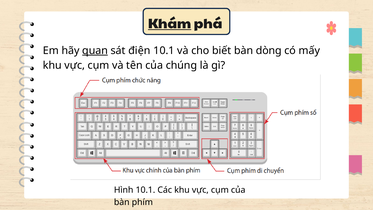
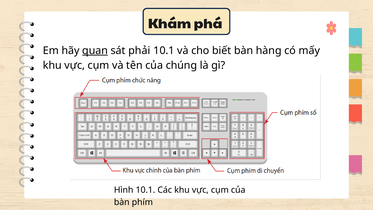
Khám underline: present -> none
điện: điện -> phải
dòng: dòng -> hàng
